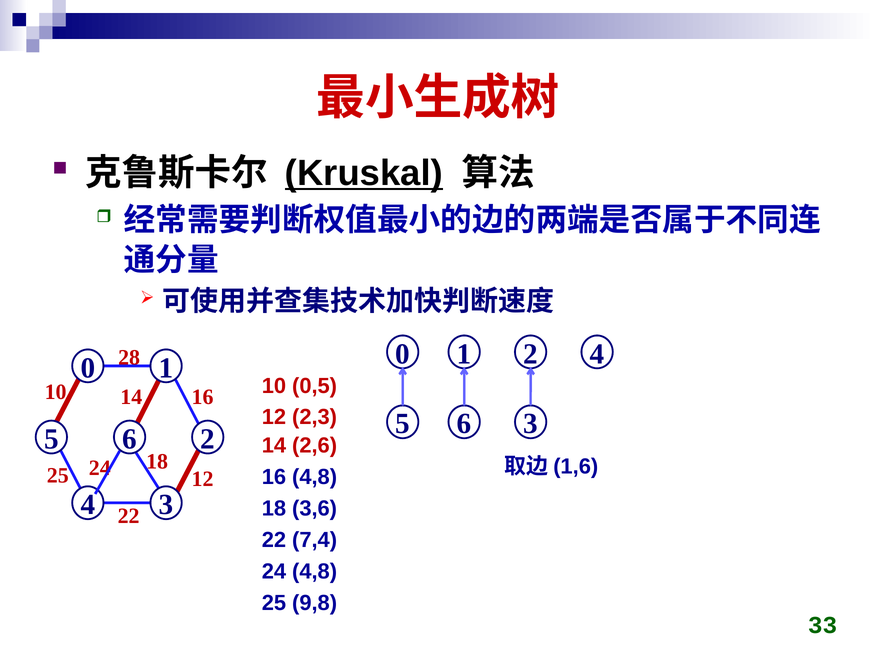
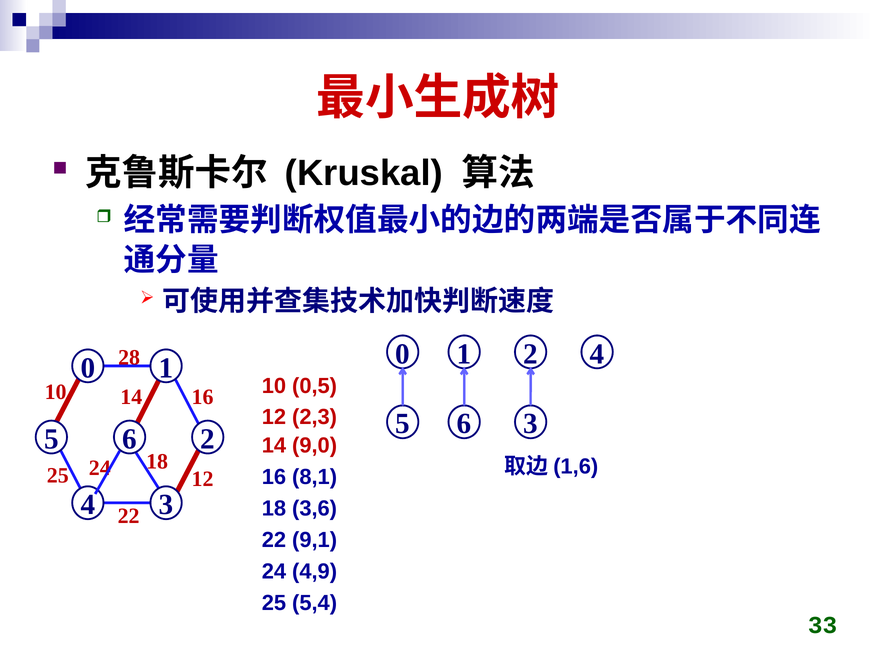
Kruskal underline: present -> none
2,6: 2,6 -> 9,0
16 4,8: 4,8 -> 8,1
7,4: 7,4 -> 9,1
24 4,8: 4,8 -> 4,9
9,8: 9,8 -> 5,4
